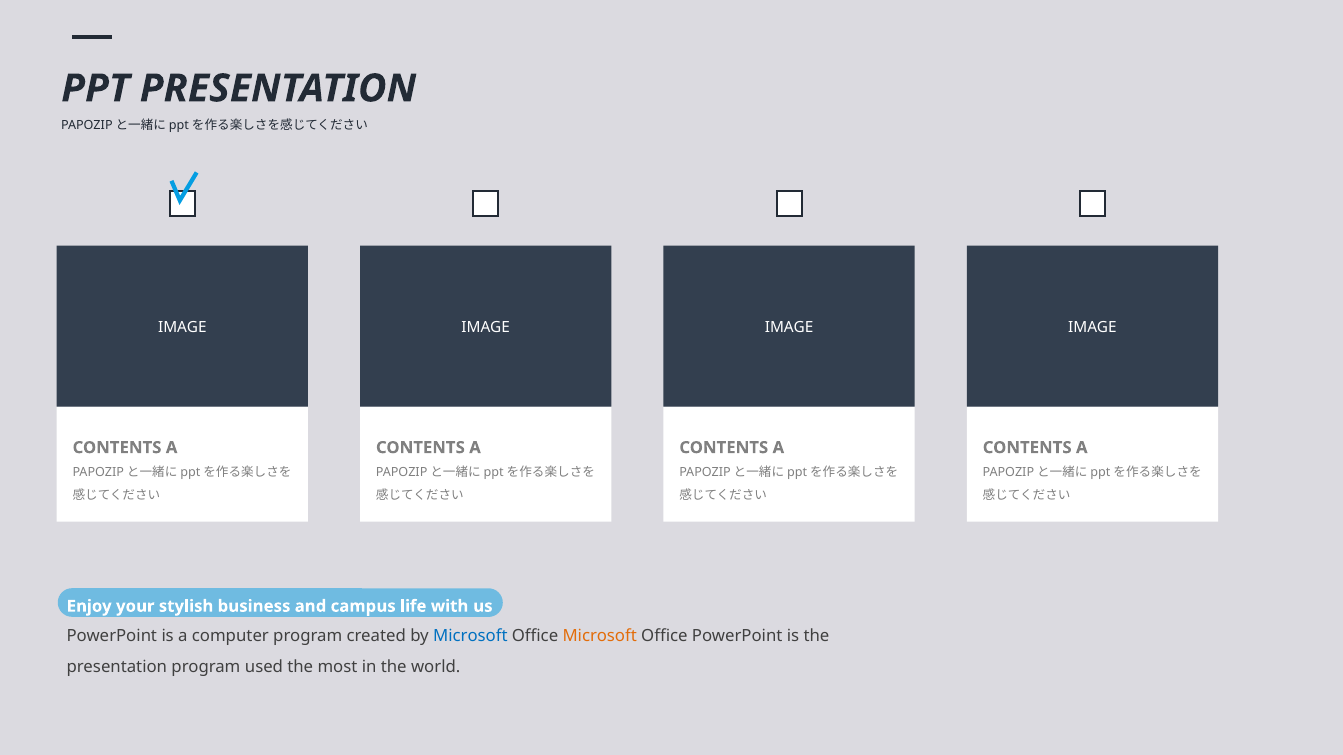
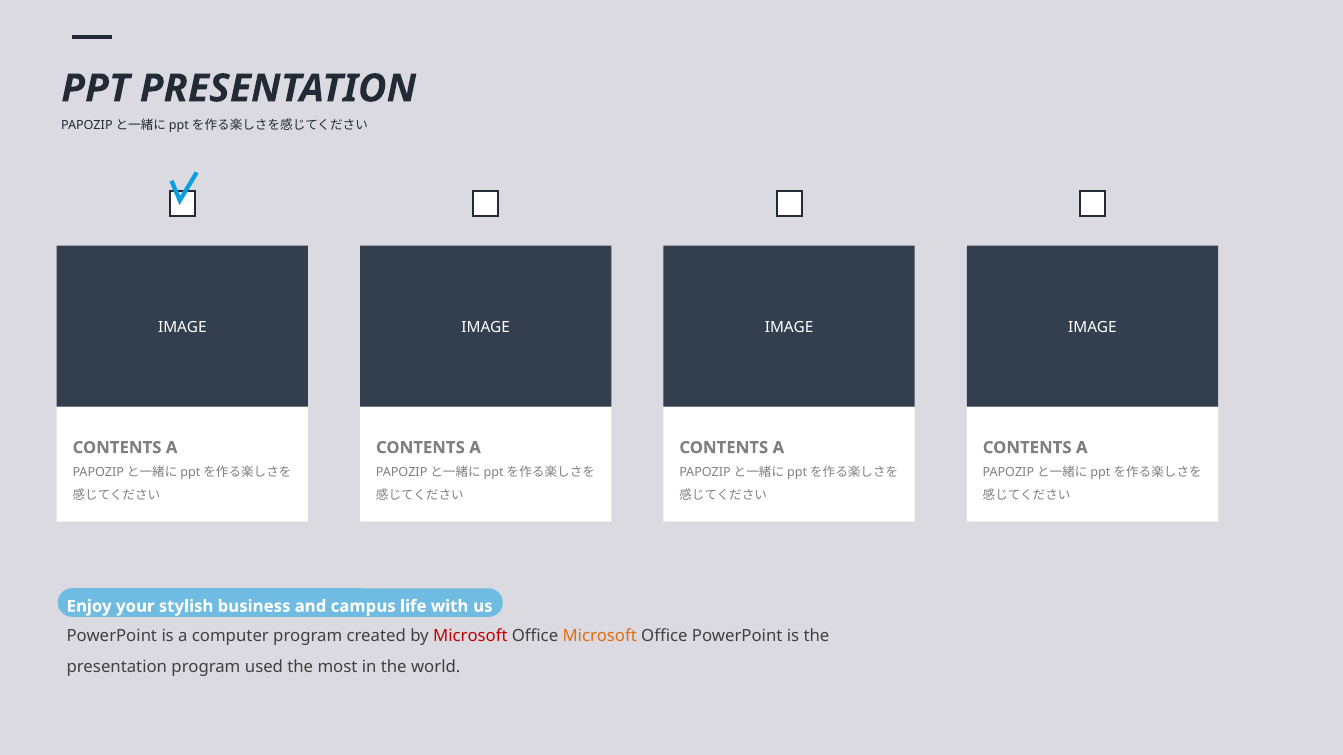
Microsoft at (470, 637) colour: blue -> red
